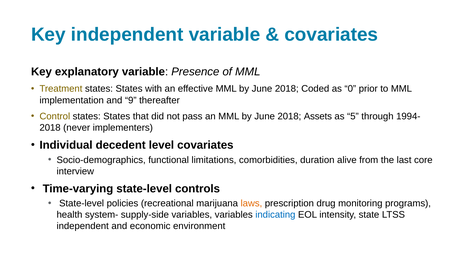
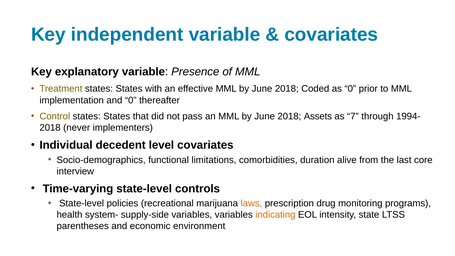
and 9: 9 -> 0
5: 5 -> 7
indicating colour: blue -> orange
independent at (83, 226): independent -> parentheses
